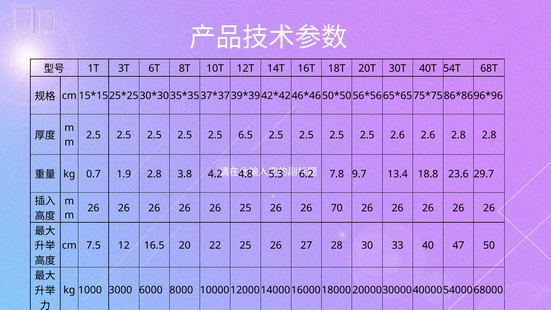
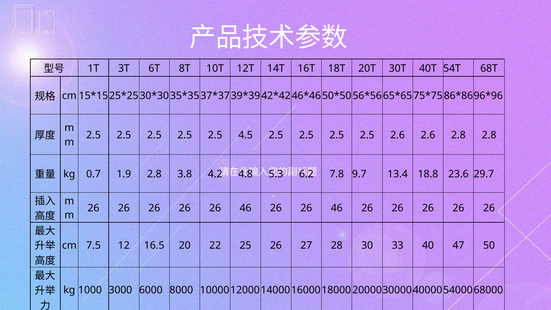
6.5: 6.5 -> 4.5
26 26 26 25: 25 -> 46
70 at (337, 208): 70 -> 46
